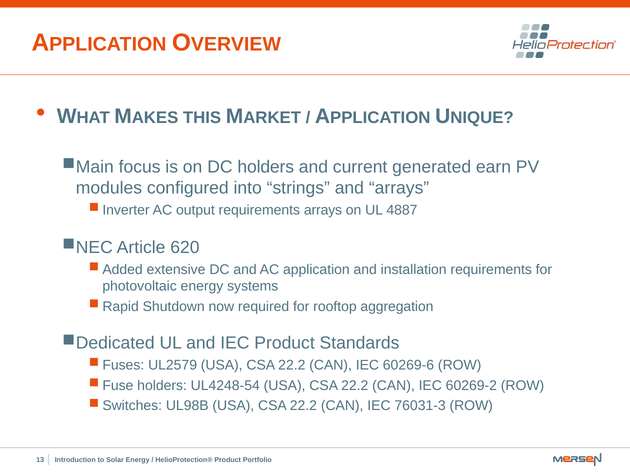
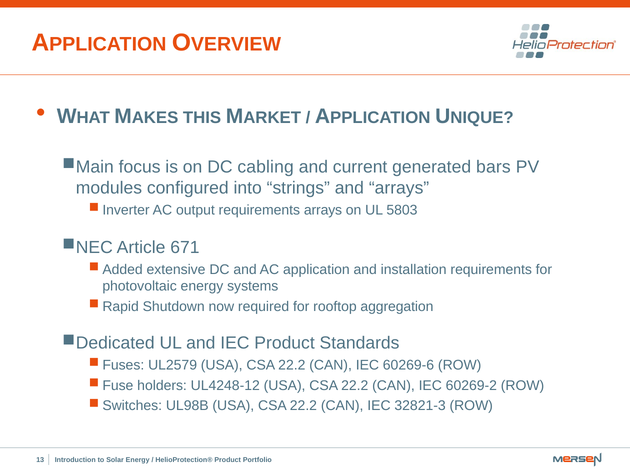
DC holders: holders -> cabling
earn: earn -> bars
4887: 4887 -> 5803
620: 620 -> 671
UL4248-54: UL4248-54 -> UL4248-12
76031-3: 76031-3 -> 32821-3
